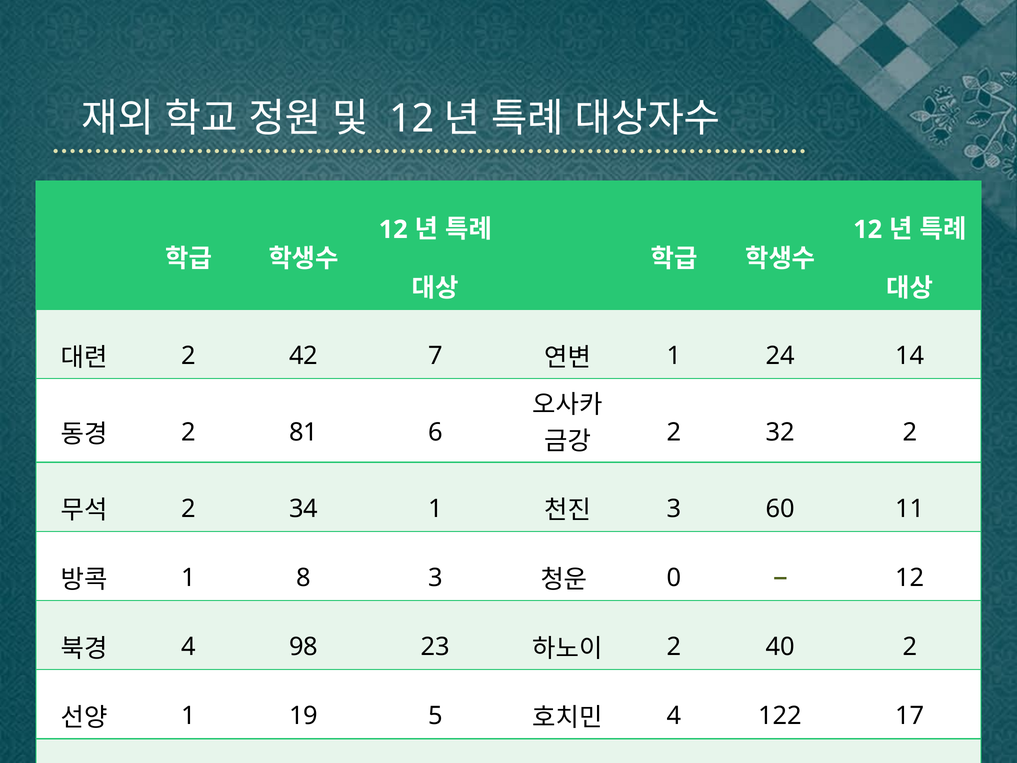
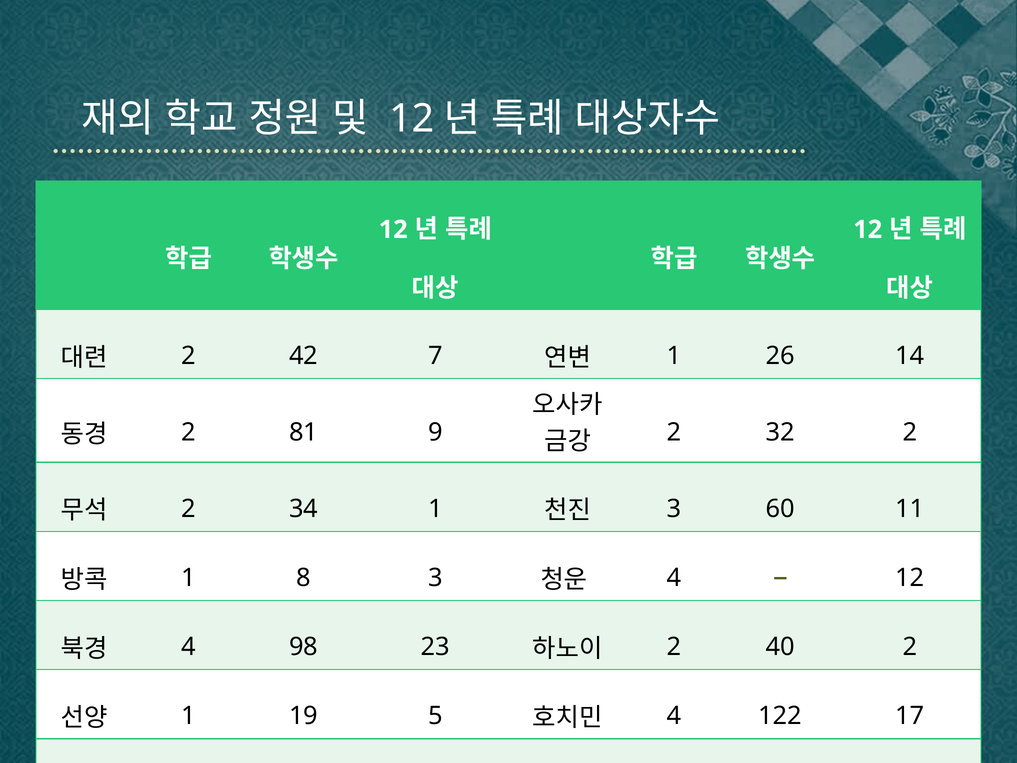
24: 24 -> 26
6: 6 -> 9
0 at (674, 578): 0 -> 4
